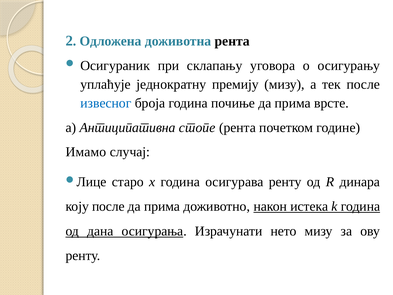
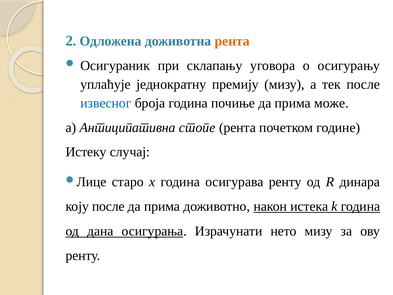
рента at (232, 41) colour: black -> orange
врсте: врсте -> може
Имамо: Имамо -> Истеку
